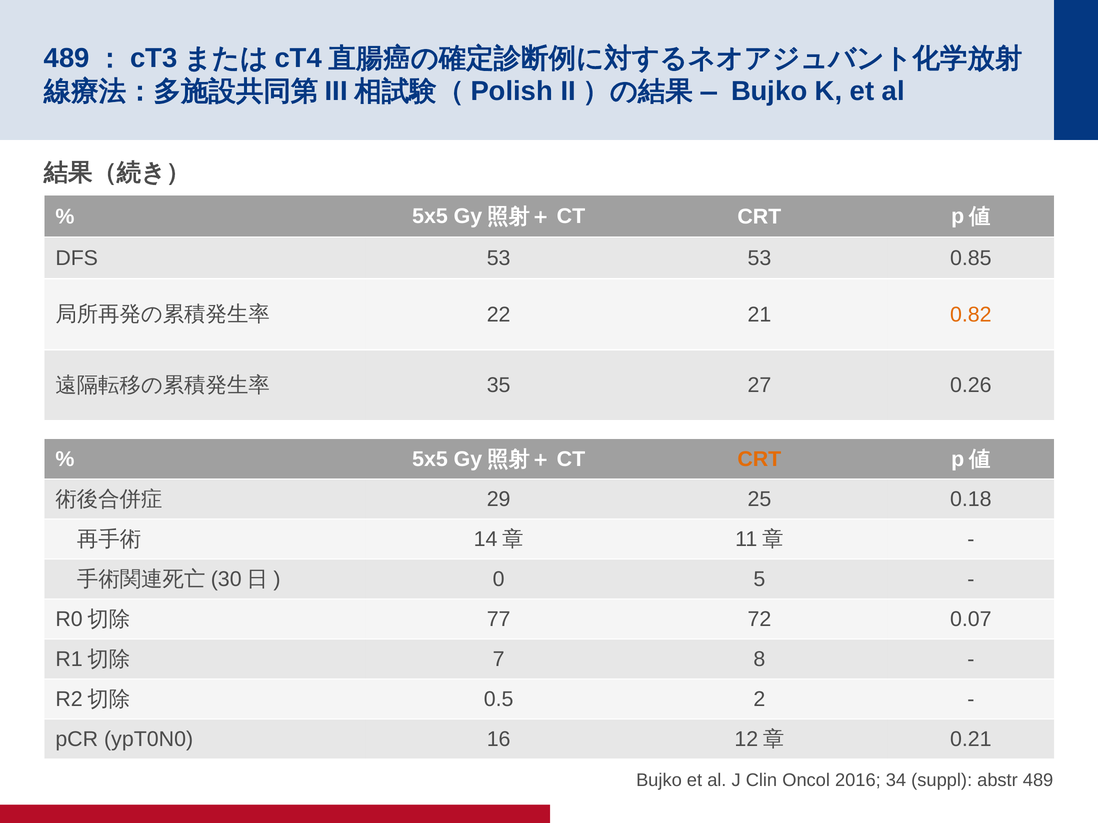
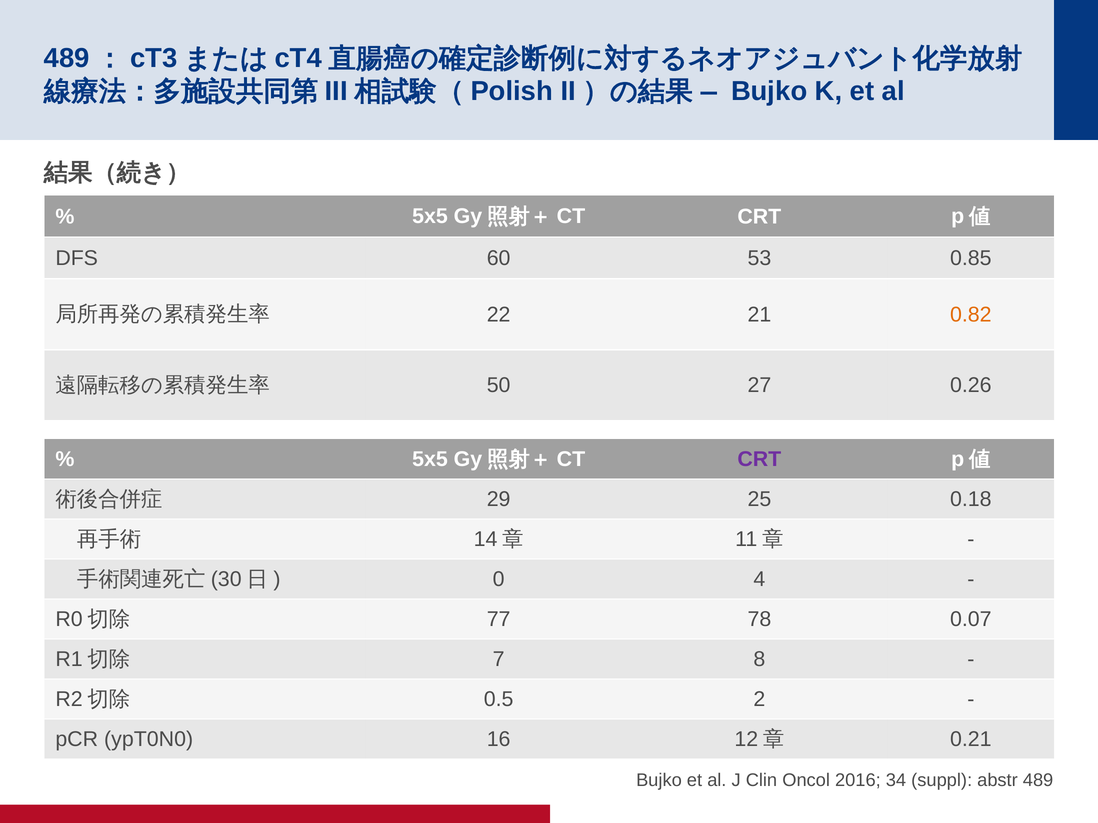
DFS 53: 53 -> 60
35: 35 -> 50
CRT at (759, 460) colour: orange -> purple
5: 5 -> 4
72: 72 -> 78
